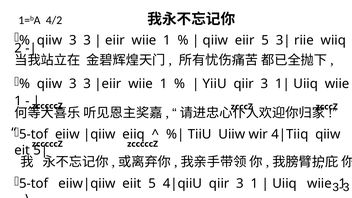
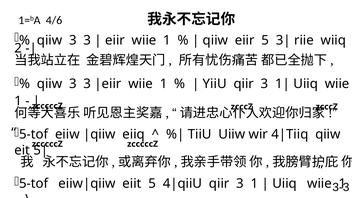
4/2: 4/2 -> 4/6
